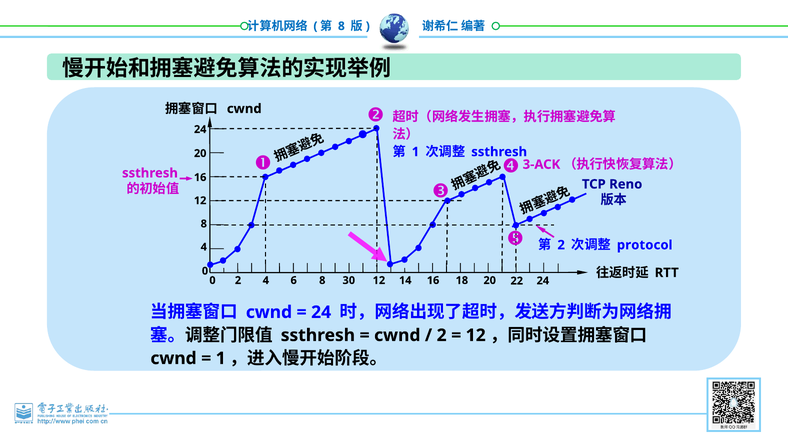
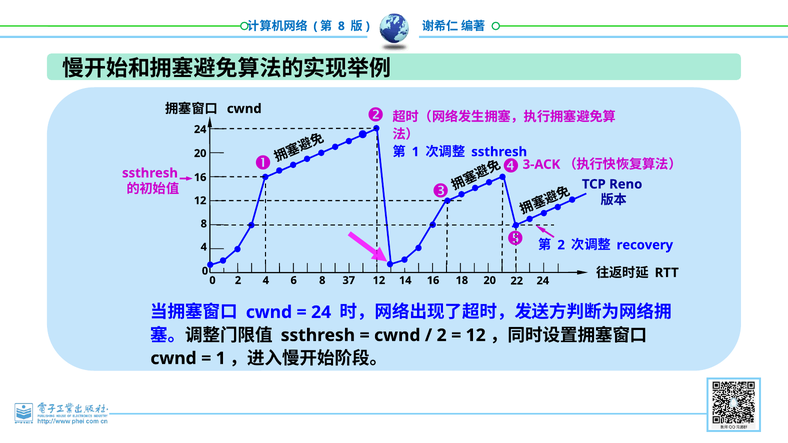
protocol: protocol -> recovery
30: 30 -> 37
